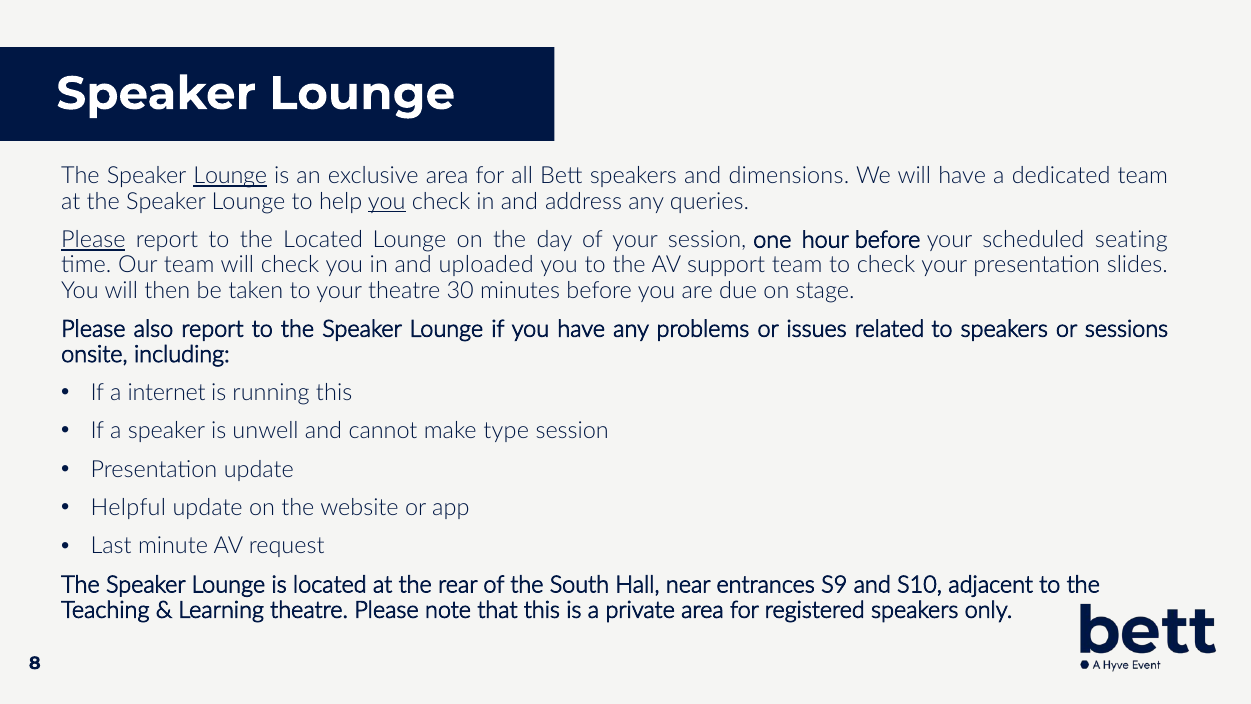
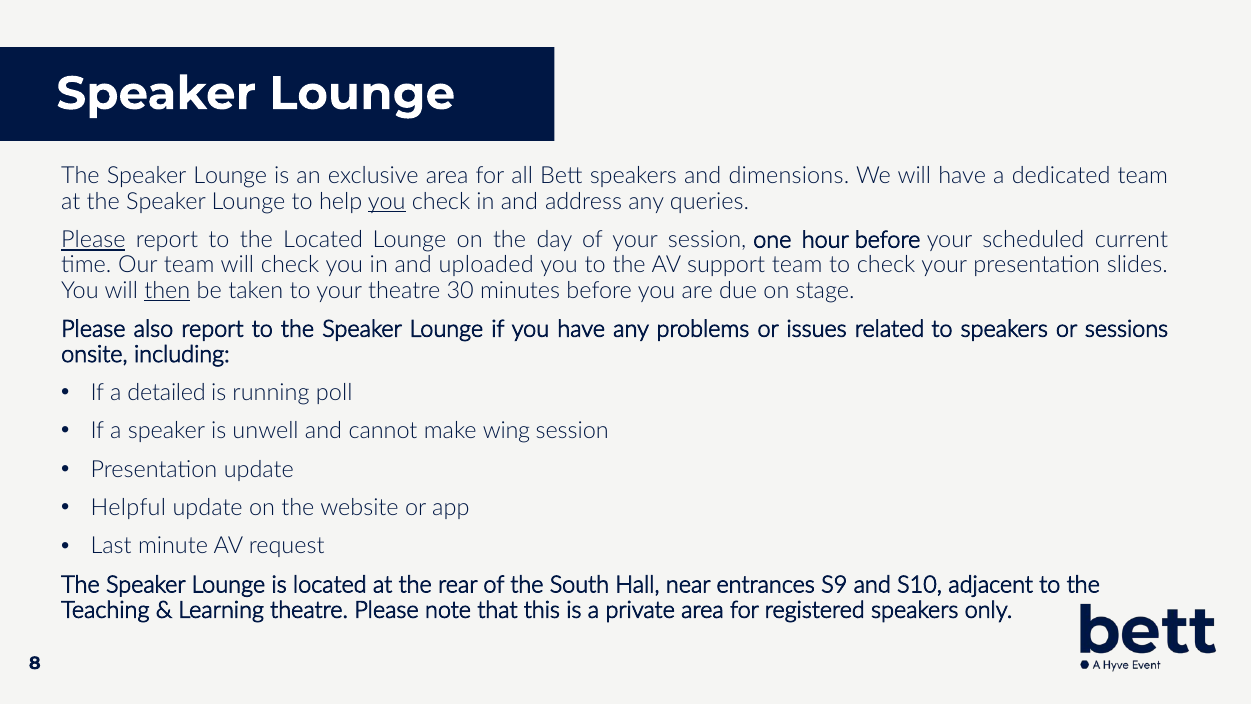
Lounge at (230, 176) underline: present -> none
seating: seating -> current
then underline: none -> present
internet: internet -> detailed
running this: this -> poll
type: type -> wing
